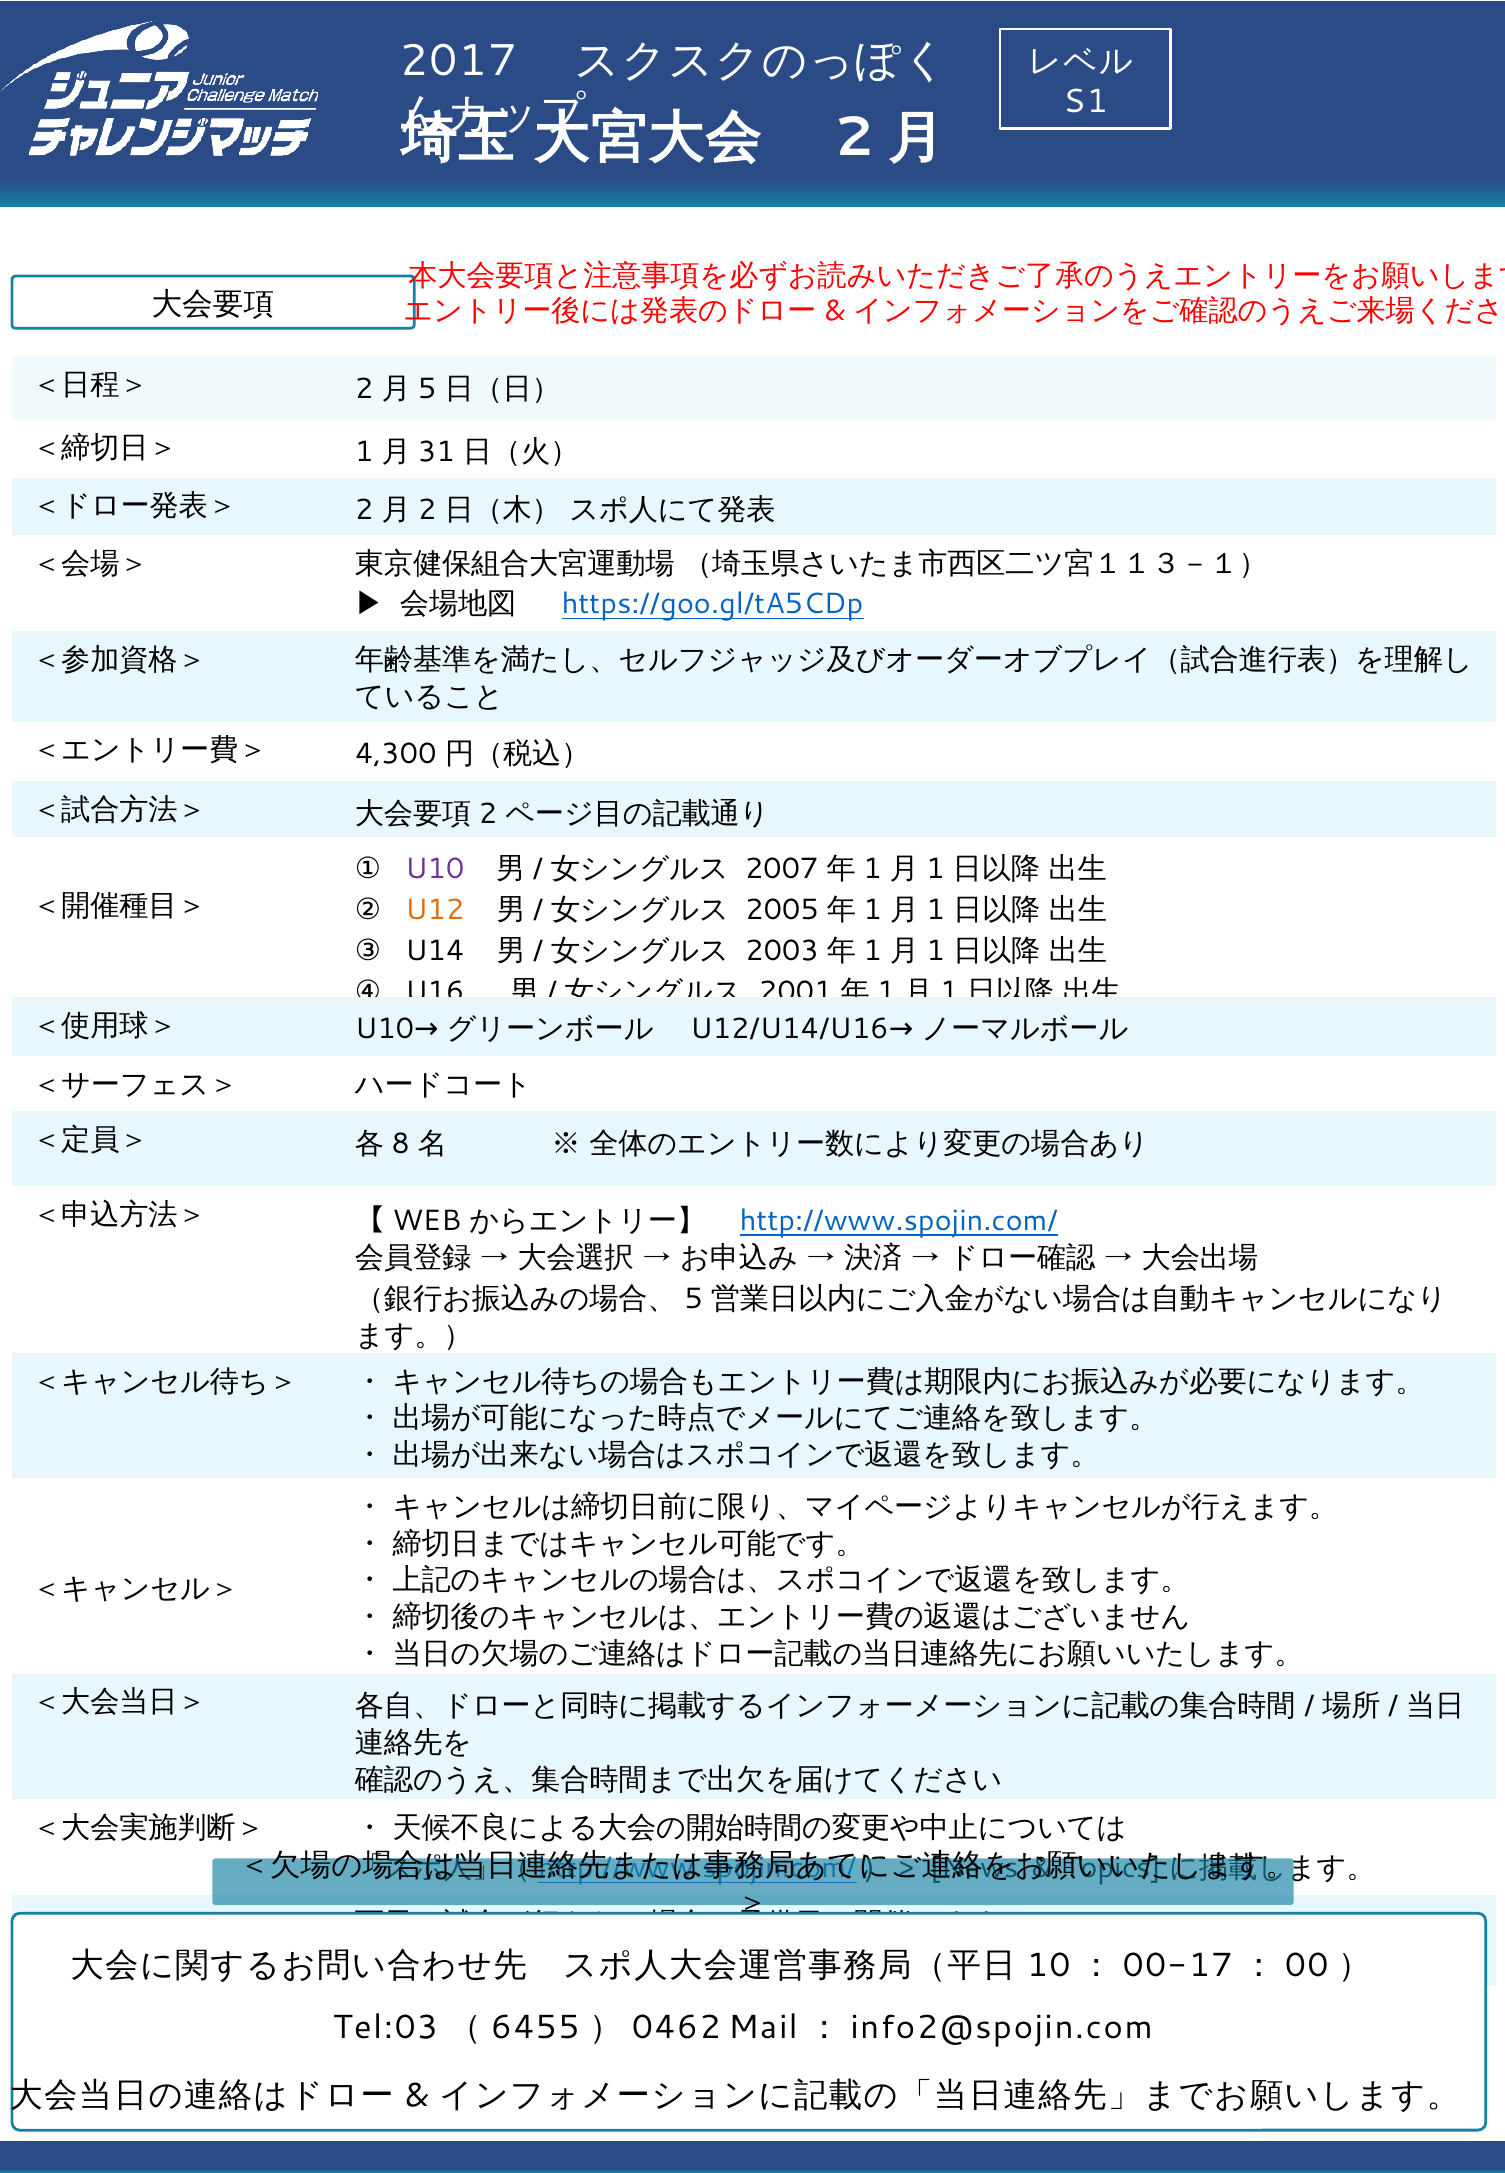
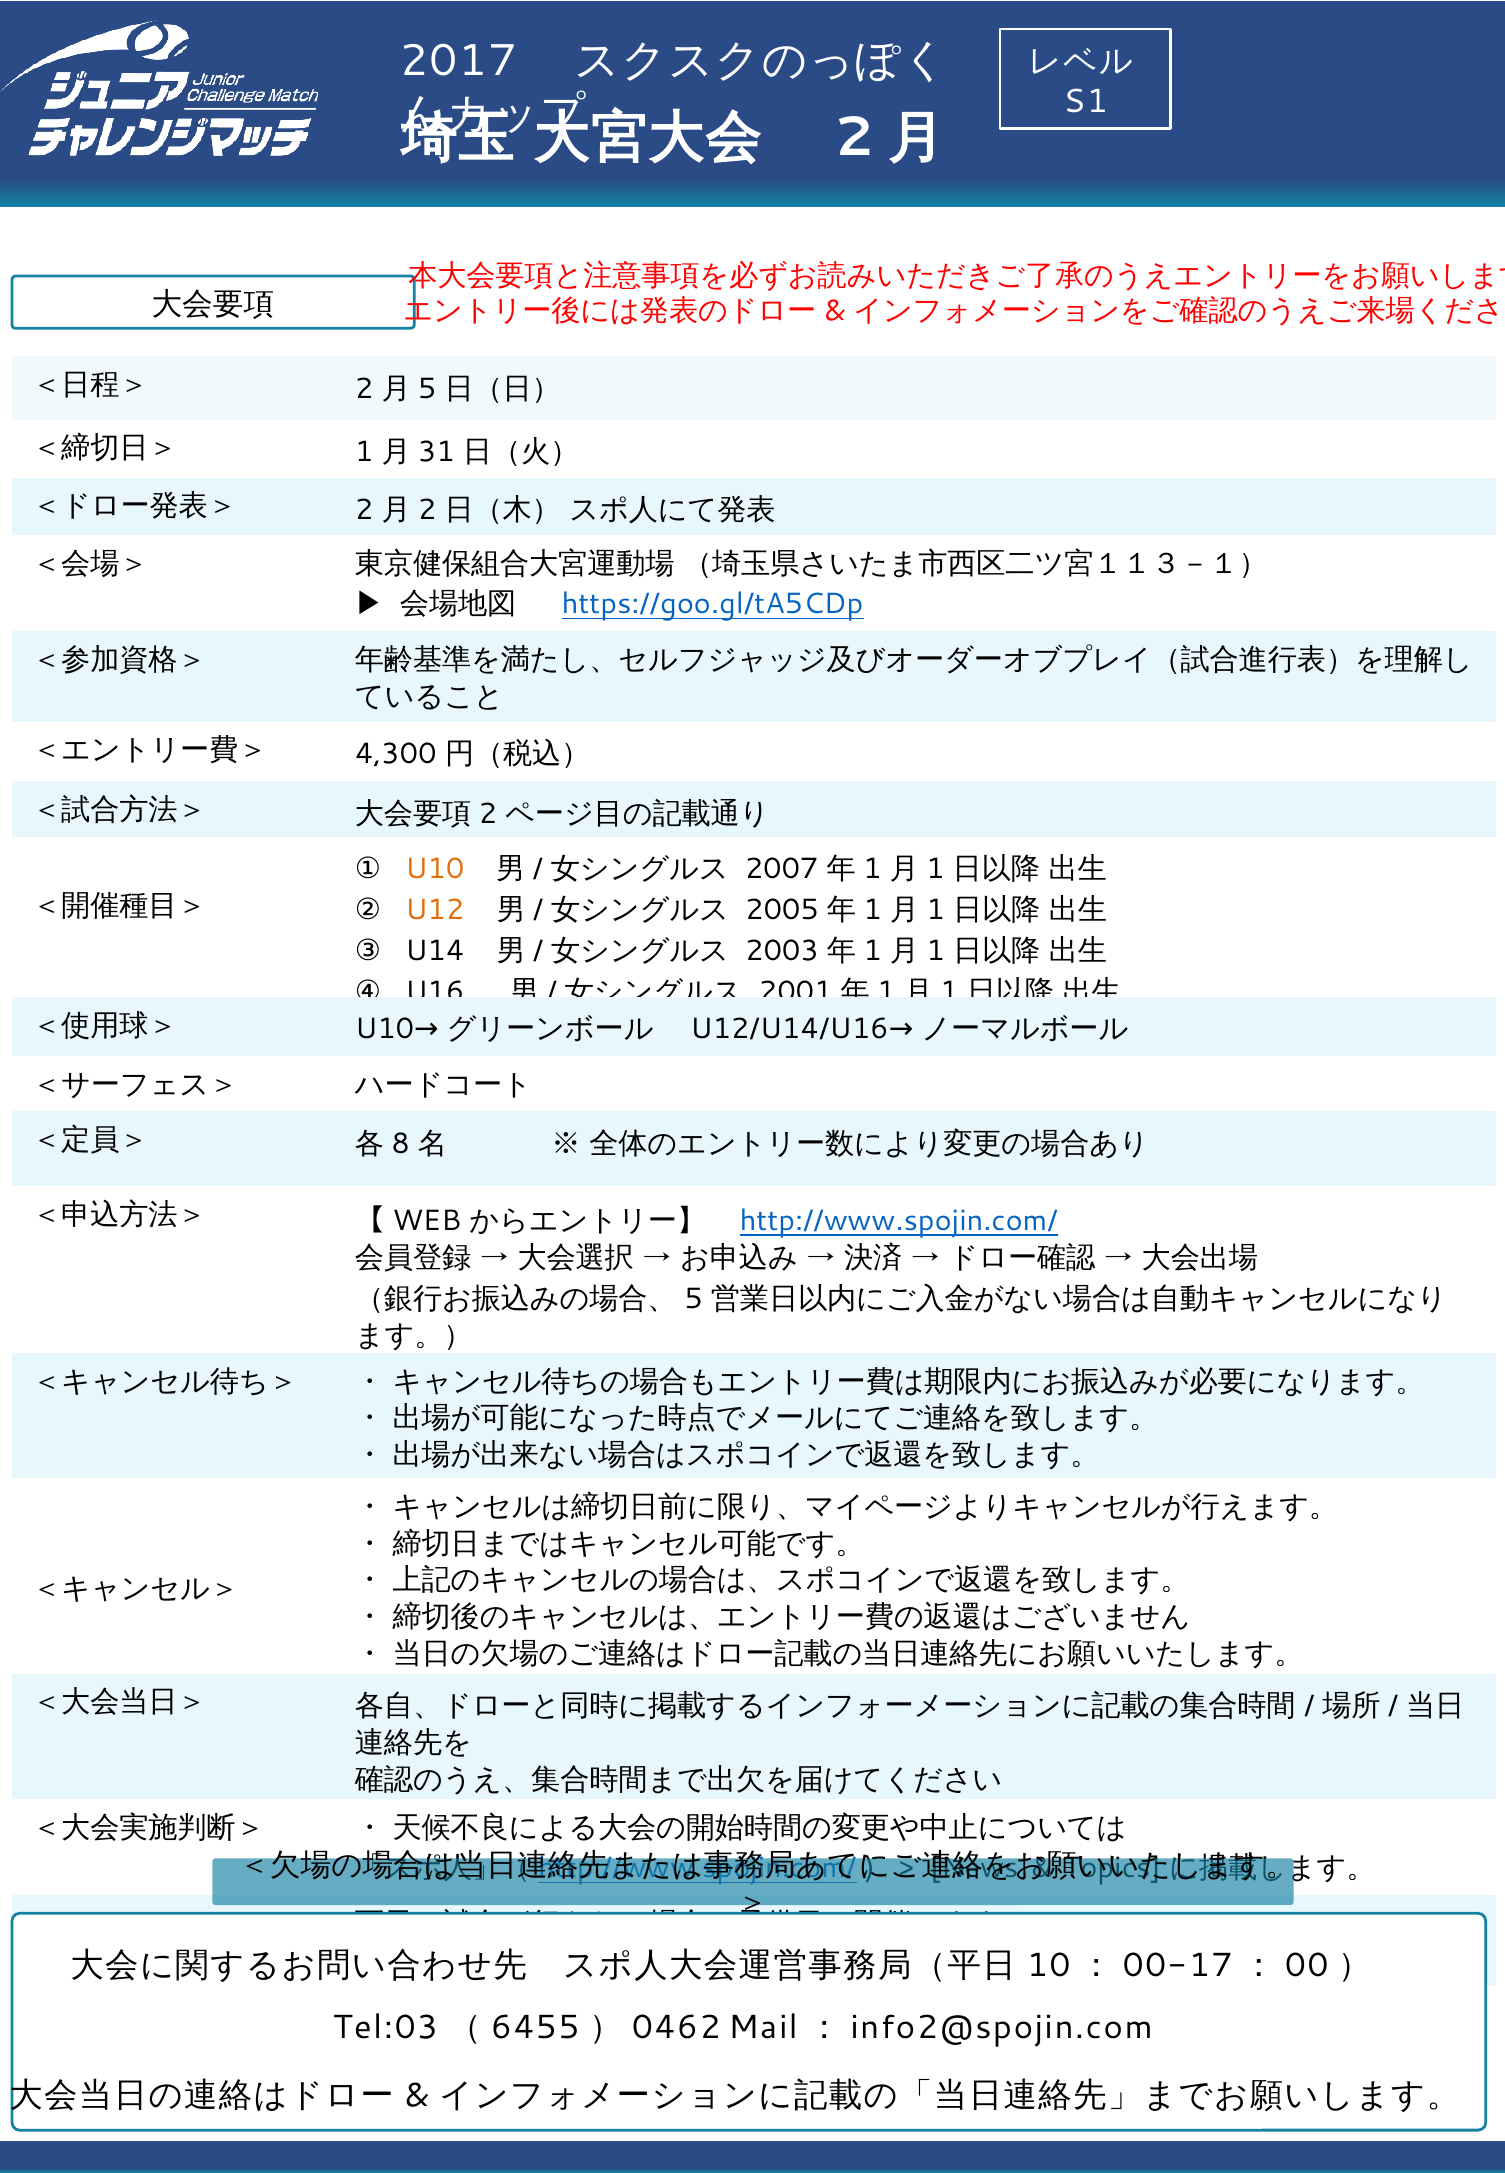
U10 colour: purple -> orange
